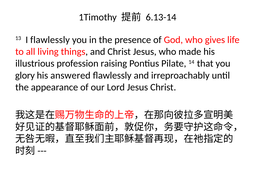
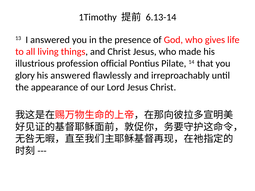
I flawlessly: flawlessly -> answered
raising: raising -> official
